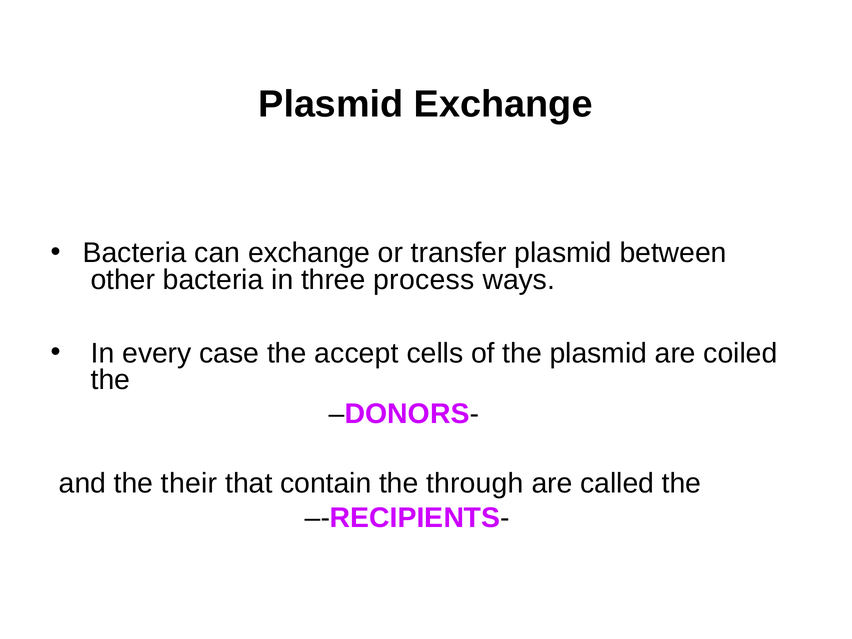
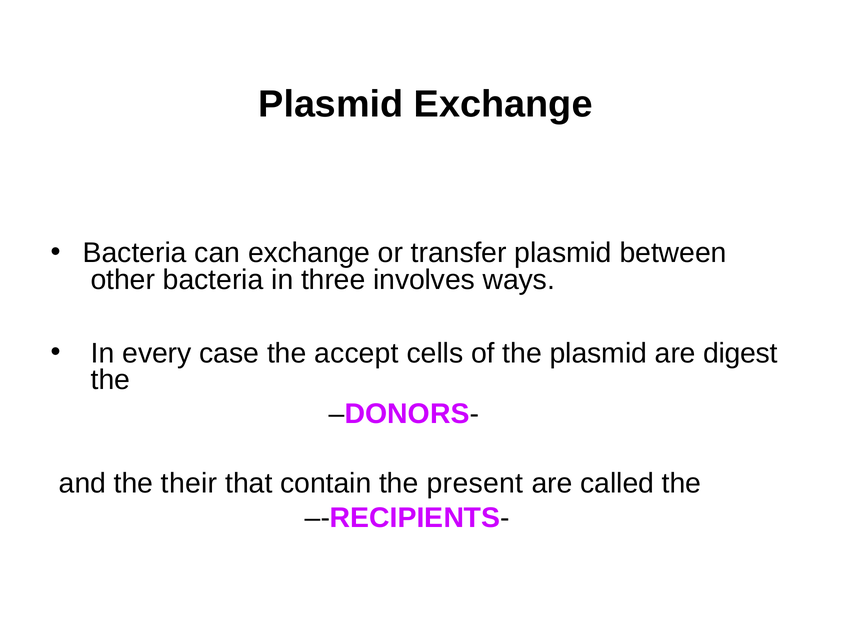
process: process -> involves
coiled: coiled -> digest
through: through -> present
